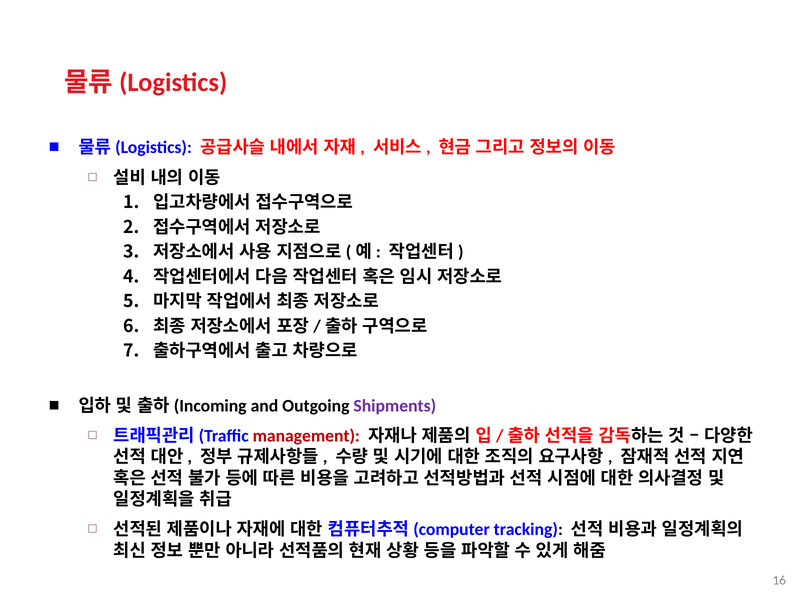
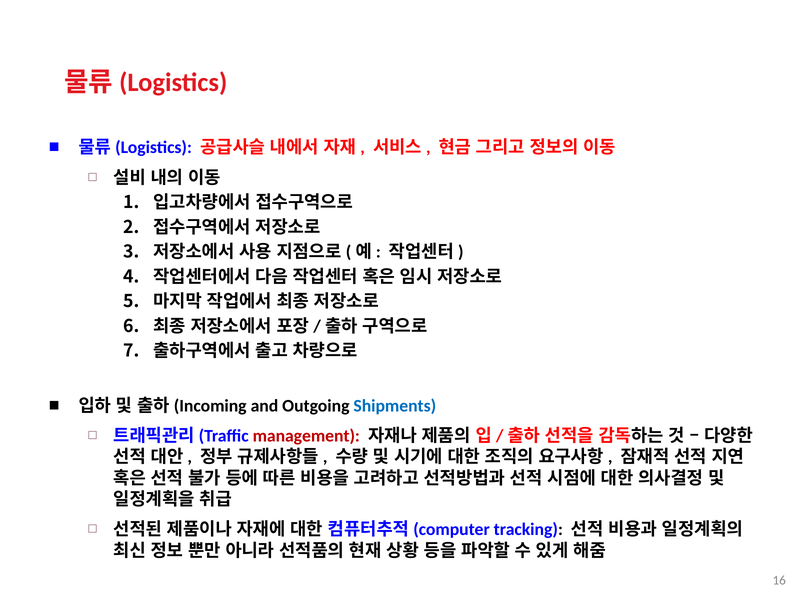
Shipments colour: purple -> blue
